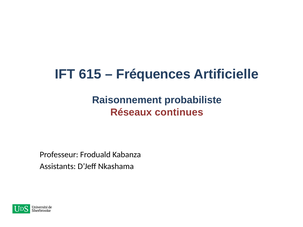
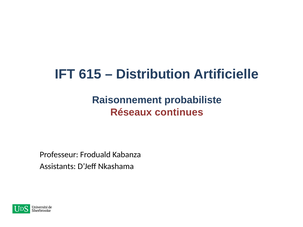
Fréquences: Fréquences -> Distribution
